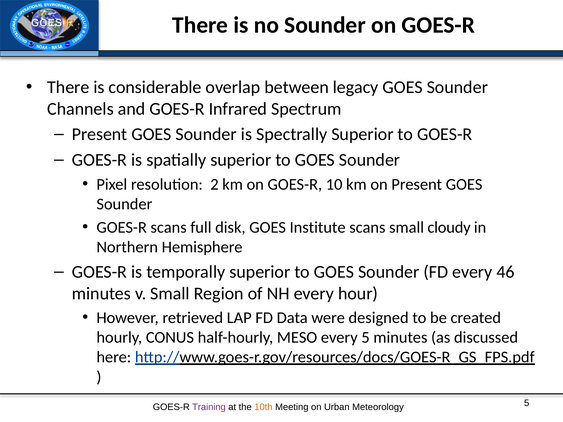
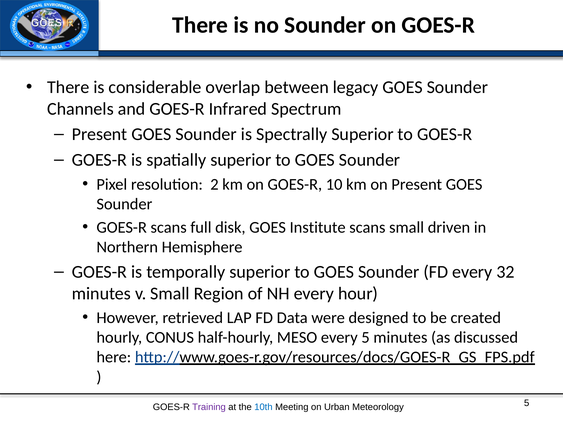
cloudy: cloudy -> driven
46: 46 -> 32
10th colour: orange -> blue
